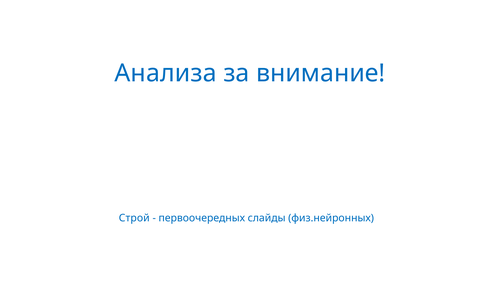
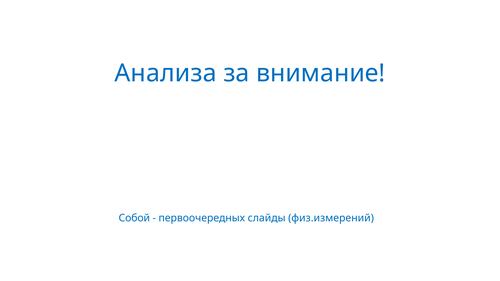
Строй: Строй -> Собой
физ.нейронных: физ.нейронных -> физ.измерений
